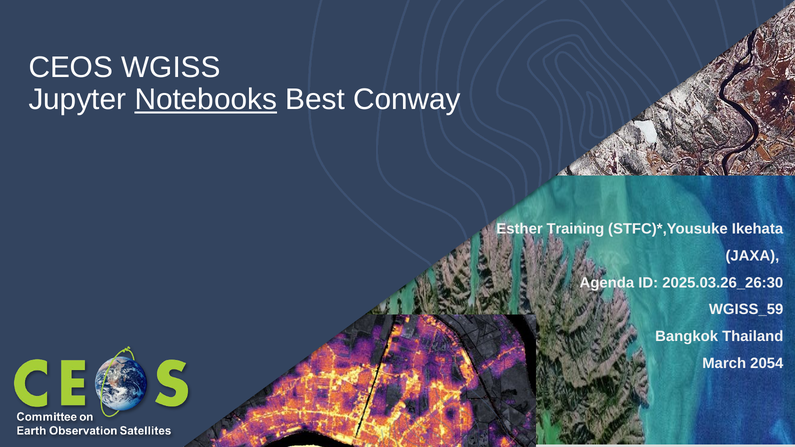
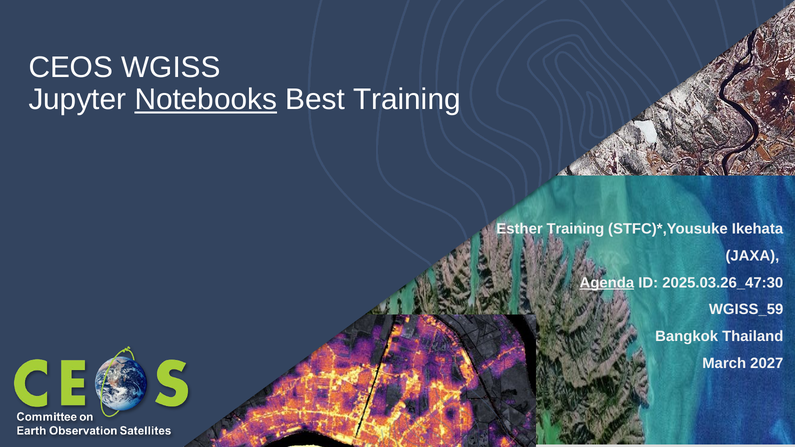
Best Conway: Conway -> Training
Agenda underline: none -> present
2025.03.26_26:30: 2025.03.26_26:30 -> 2025.03.26_47:30
2054: 2054 -> 2027
